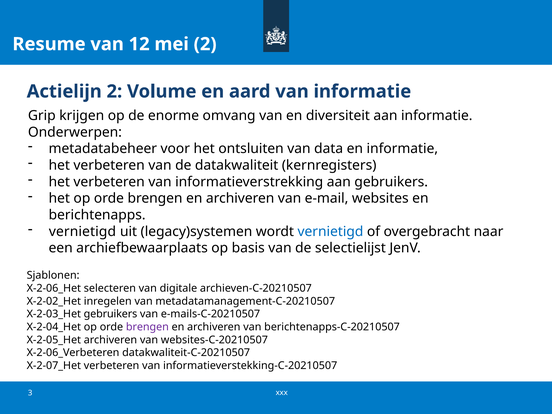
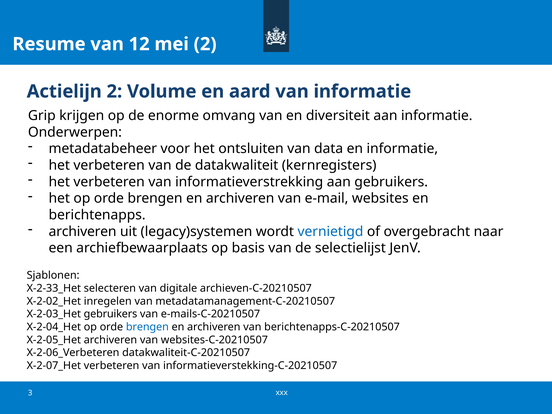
vernietigd at (82, 232): vernietigd -> archiveren
X-2-06_Het: X-2-06_Het -> X-2-33_Het
brengen at (147, 327) colour: purple -> blue
